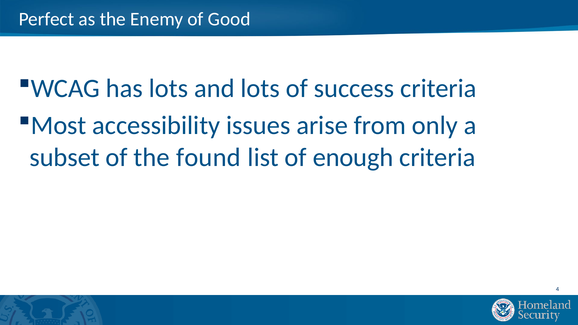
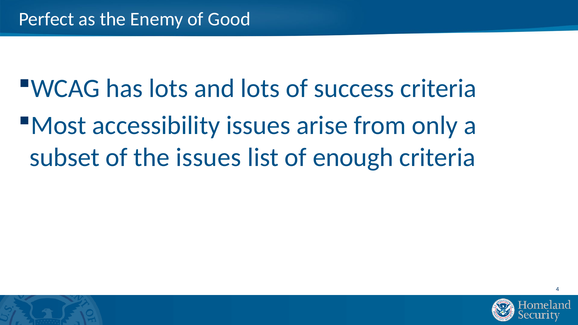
the found: found -> issues
